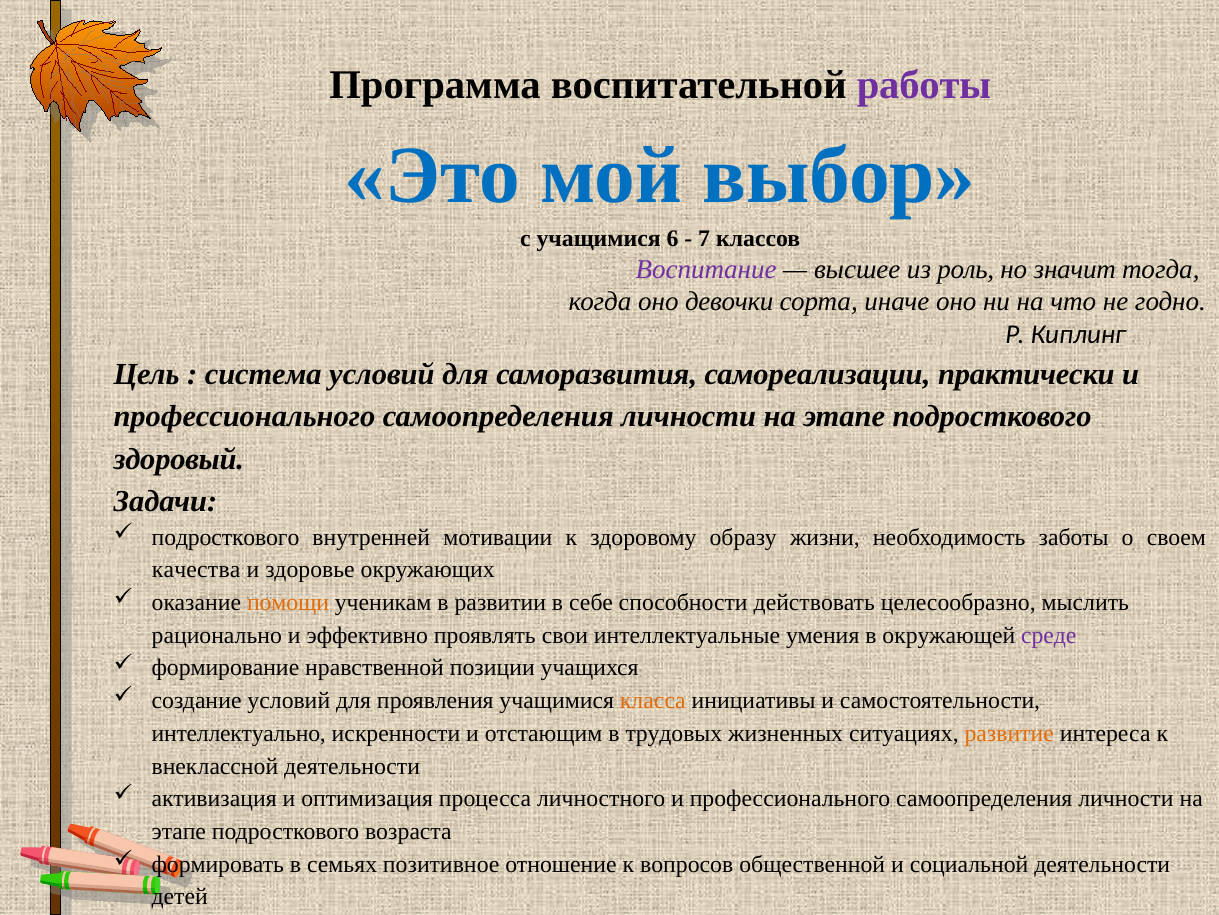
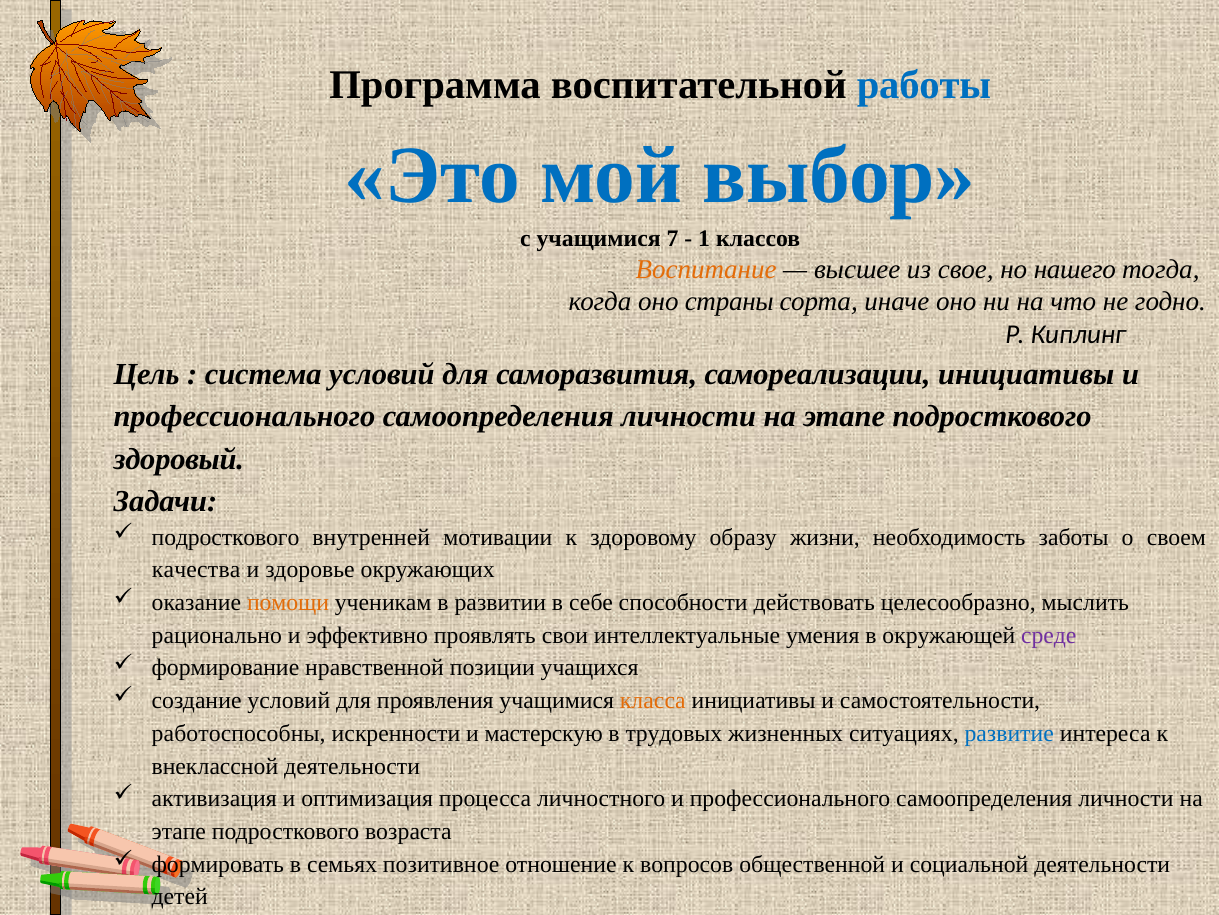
работы colour: purple -> blue
6: 6 -> 7
7: 7 -> 1
Воспитание colour: purple -> orange
роль: роль -> свое
значит: значит -> нашего
девочки: девочки -> страны
самореализации практически: практически -> инициативы
интеллектуально: интеллектуально -> работоспособны
отстающим: отстающим -> мастерскую
развитие colour: orange -> blue
